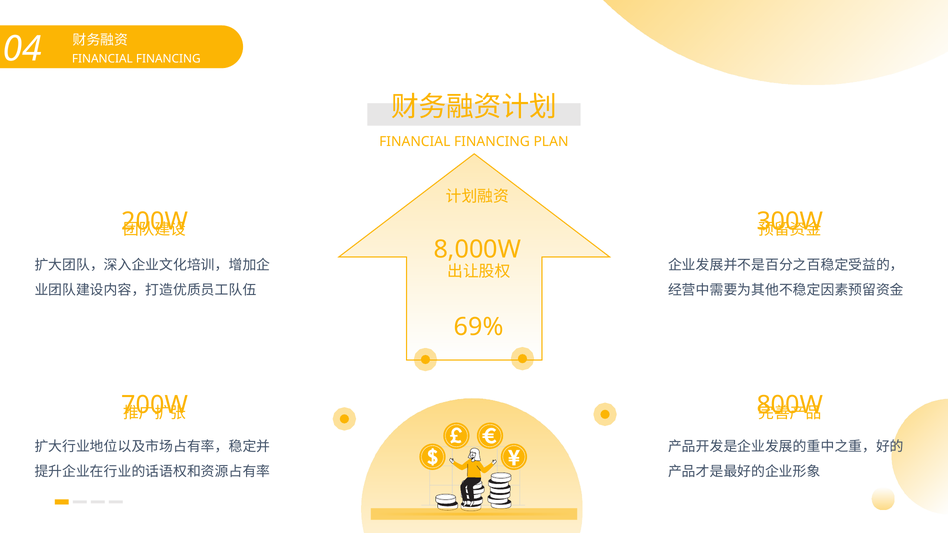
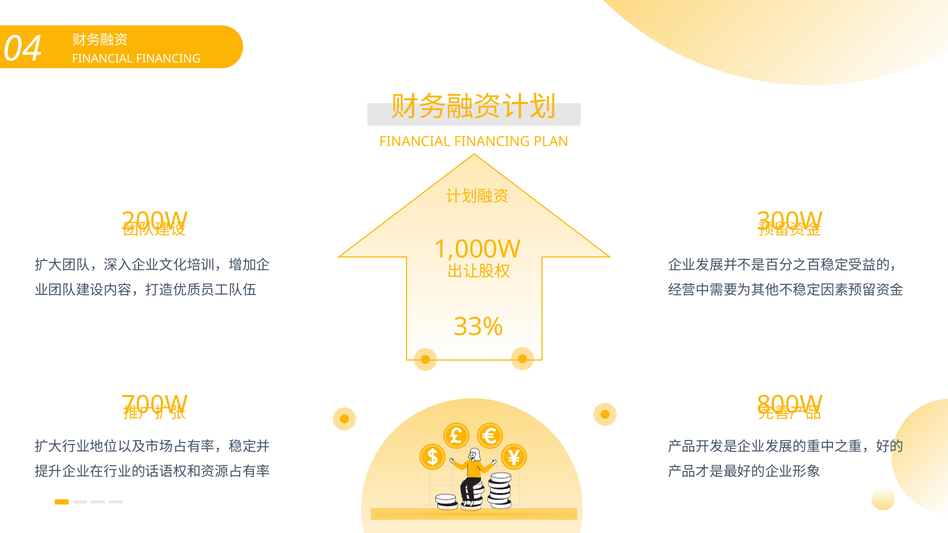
8,000W: 8,000W -> 1,000W
69%: 69% -> 33%
